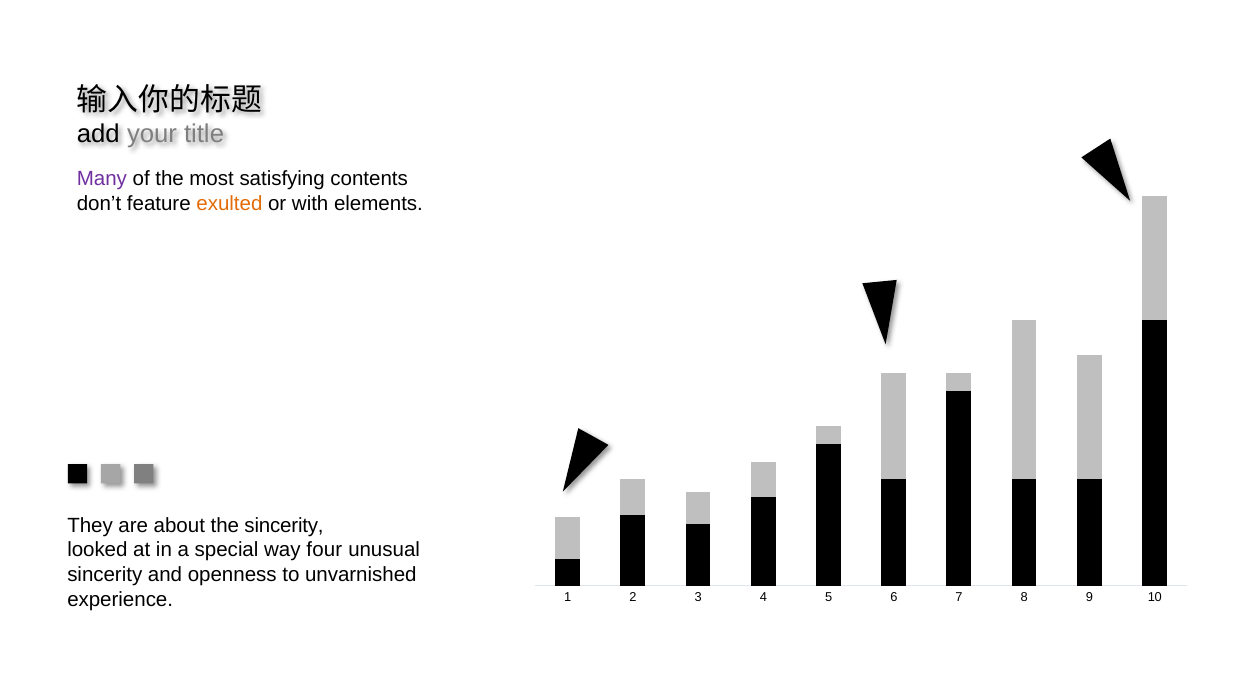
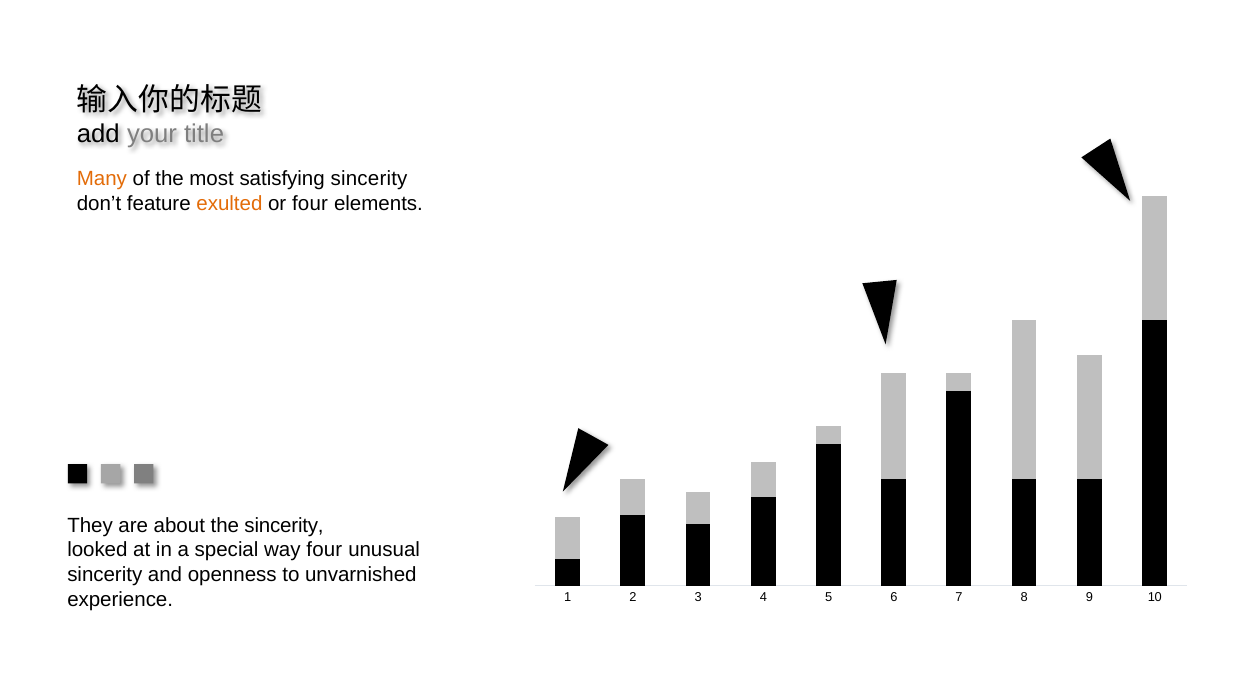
Many colour: purple -> orange
satisfying contents: contents -> sincerity
or with: with -> four
